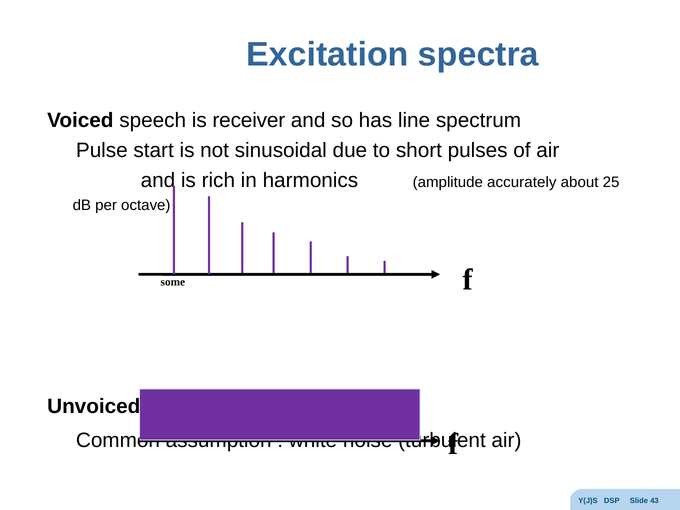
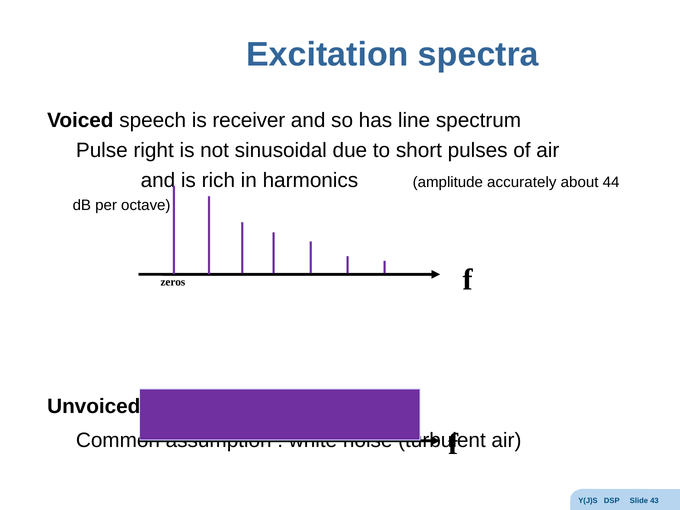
start: start -> right
25: 25 -> 44
some: some -> zeros
